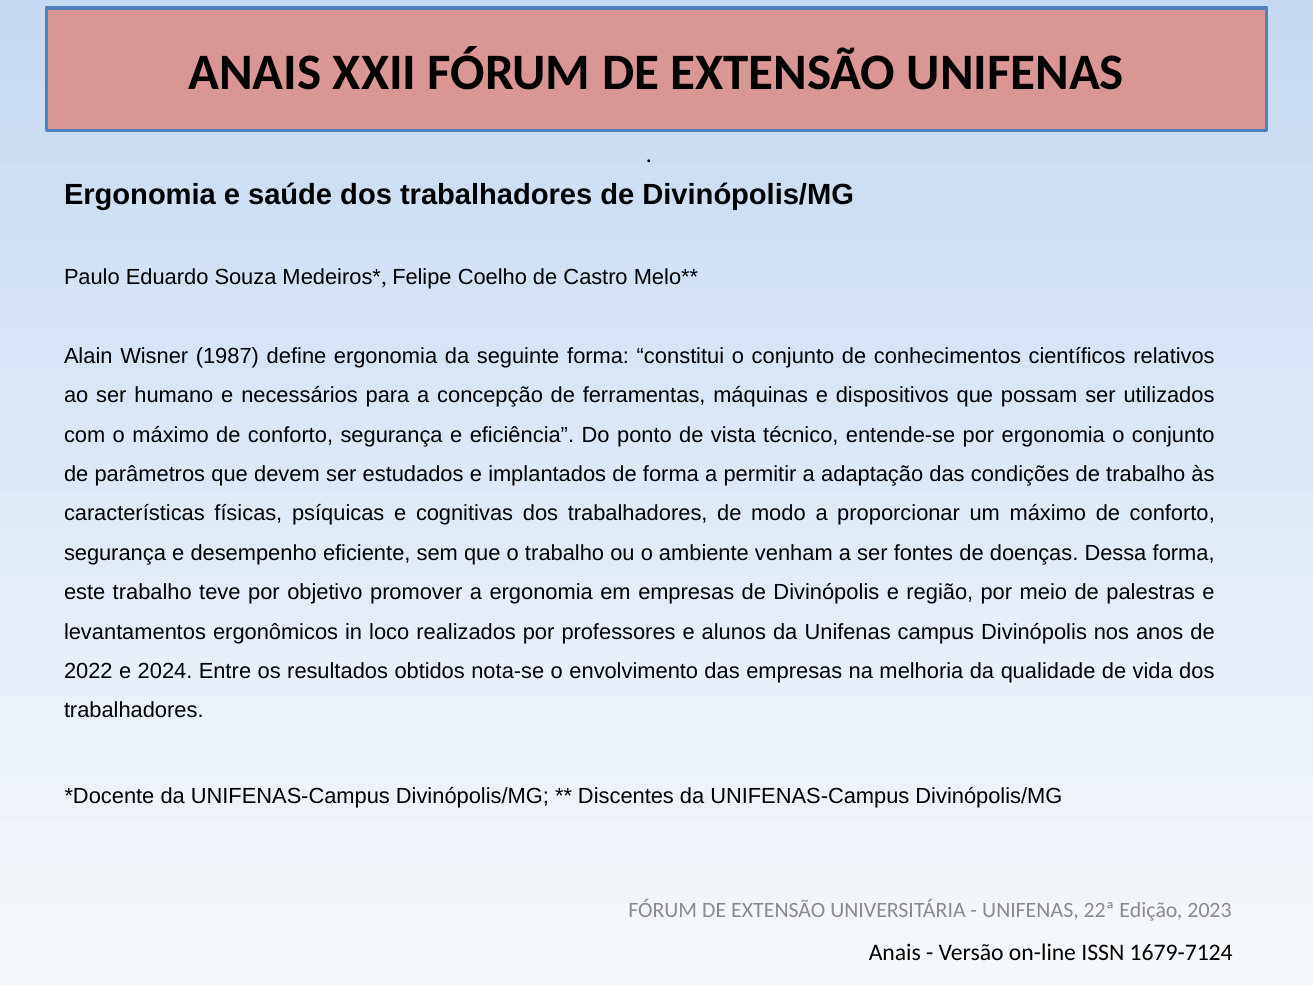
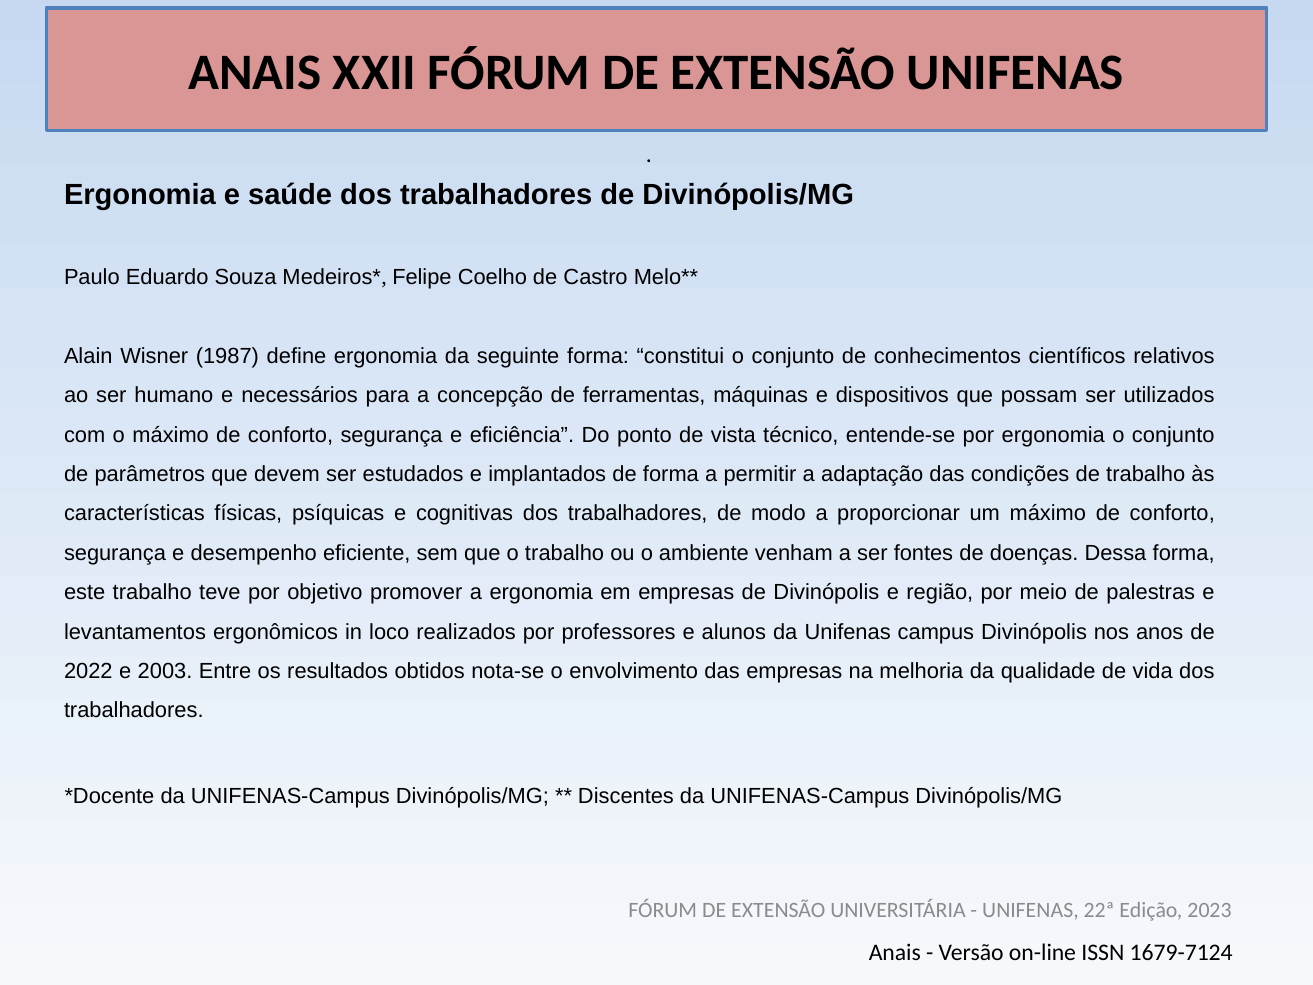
2024: 2024 -> 2003
